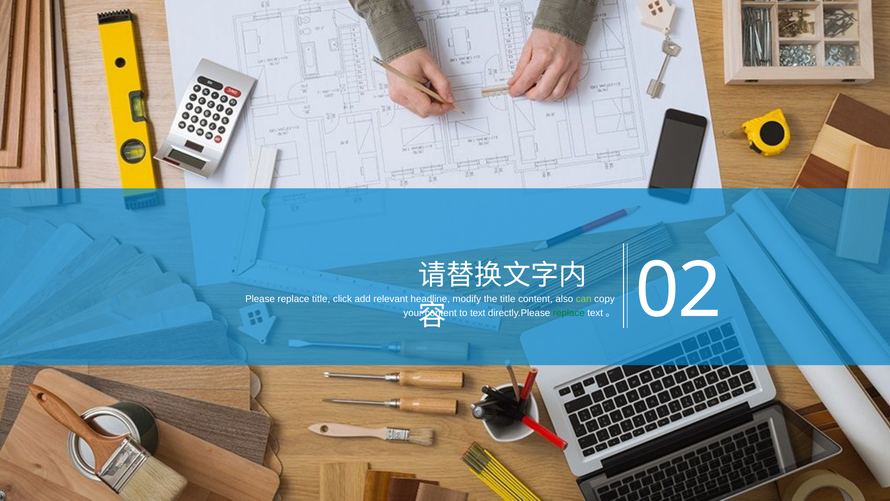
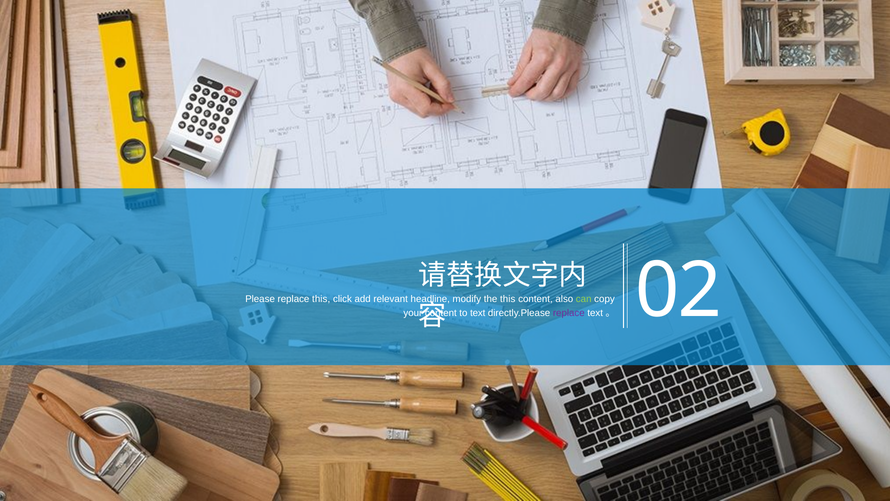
replace title: title -> this
the title: title -> this
replace at (569, 313) colour: green -> purple
